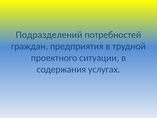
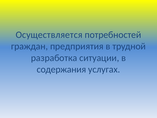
Подразделений: Подразделений -> Осуществляется
проектного: проектного -> разработка
